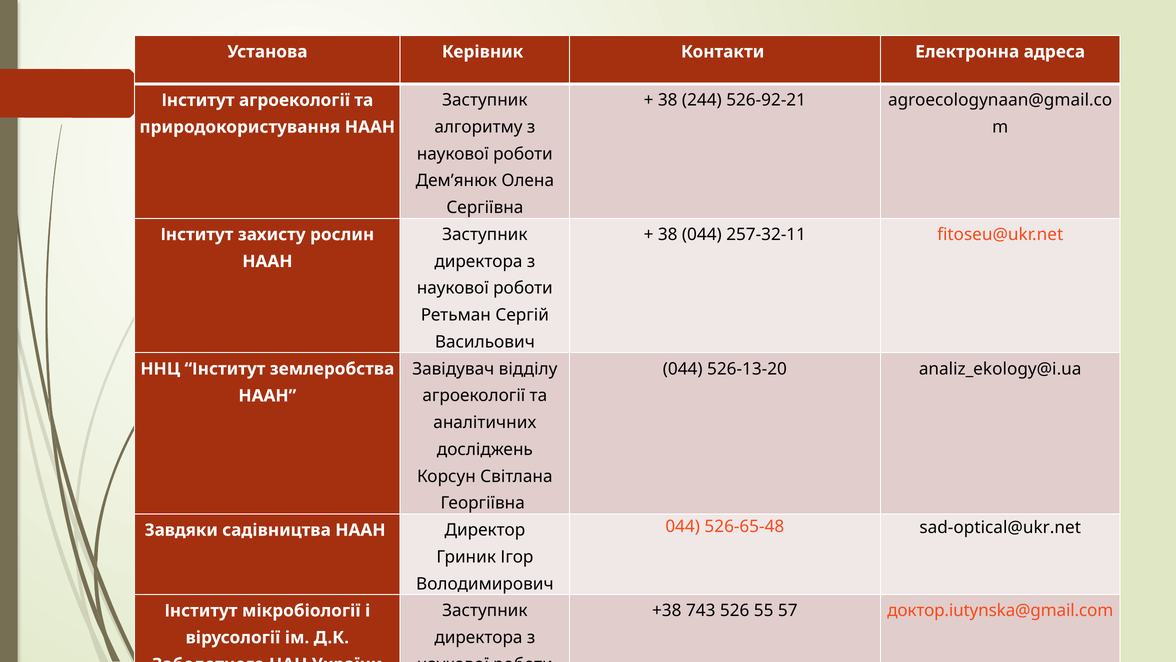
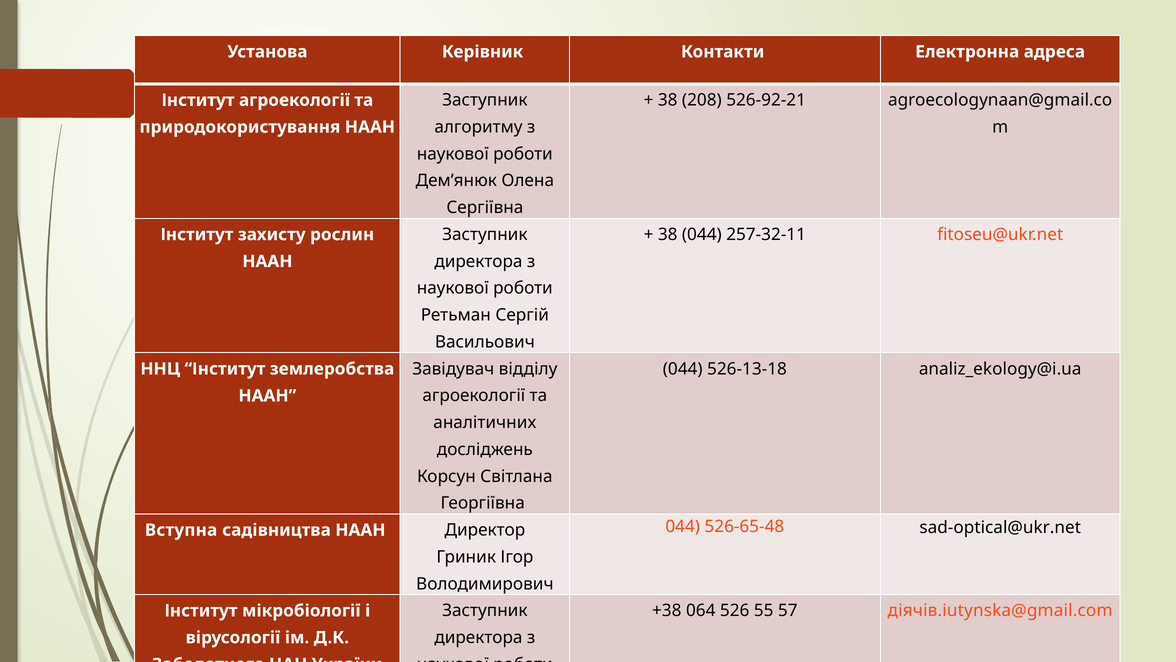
244: 244 -> 208
526-13-20: 526-13-20 -> 526-13-18
Завдяки: Завдяки -> Вступна
743: 743 -> 064
доктор.iutynska@gmail.com: доктор.iutynska@gmail.com -> діячів.iutynska@gmail.com
